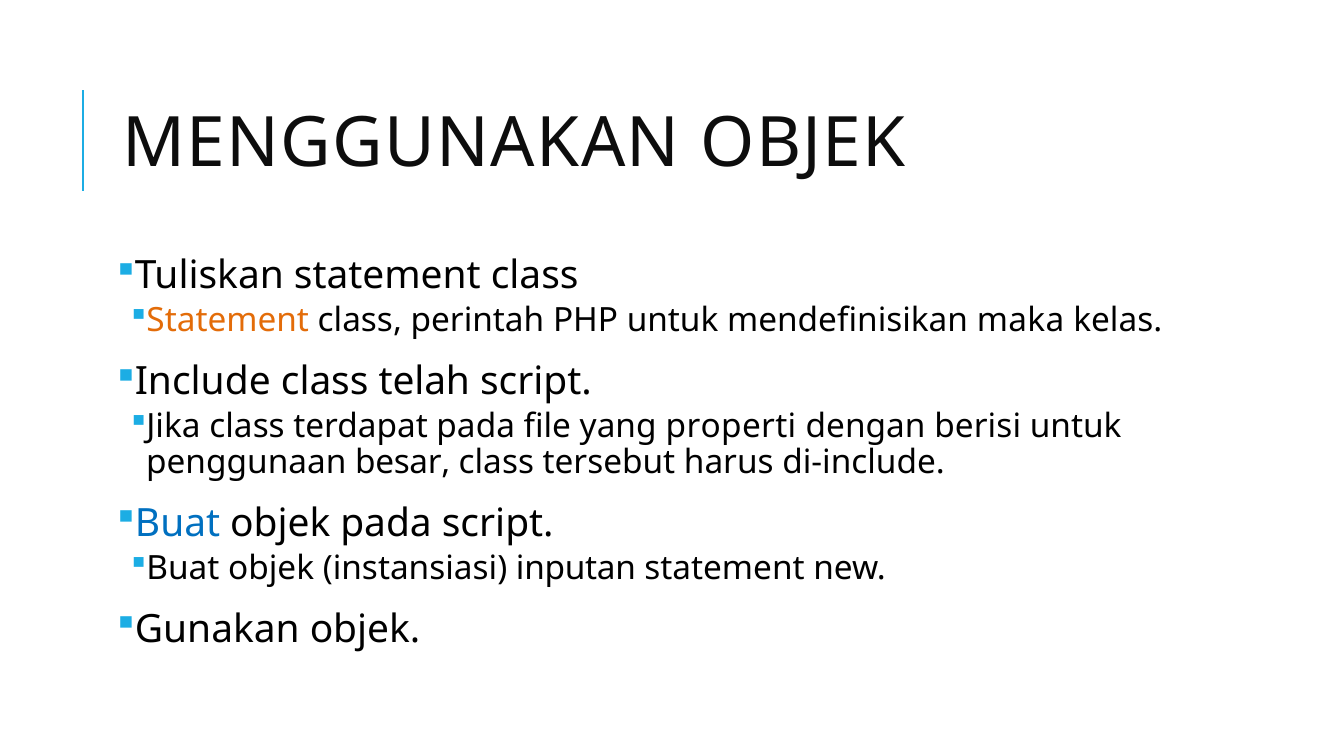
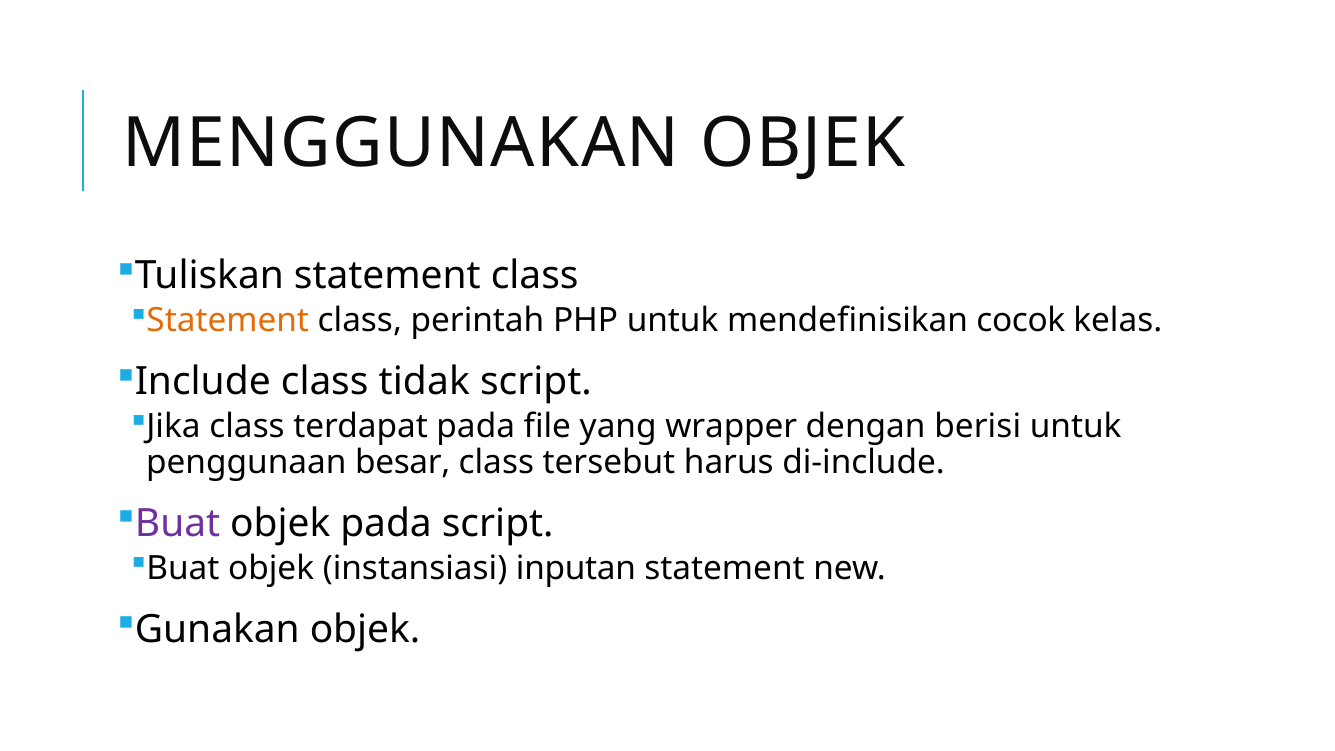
maka: maka -> cocok
telah: telah -> tidak
properti: properti -> wrapper
Buat at (178, 524) colour: blue -> purple
